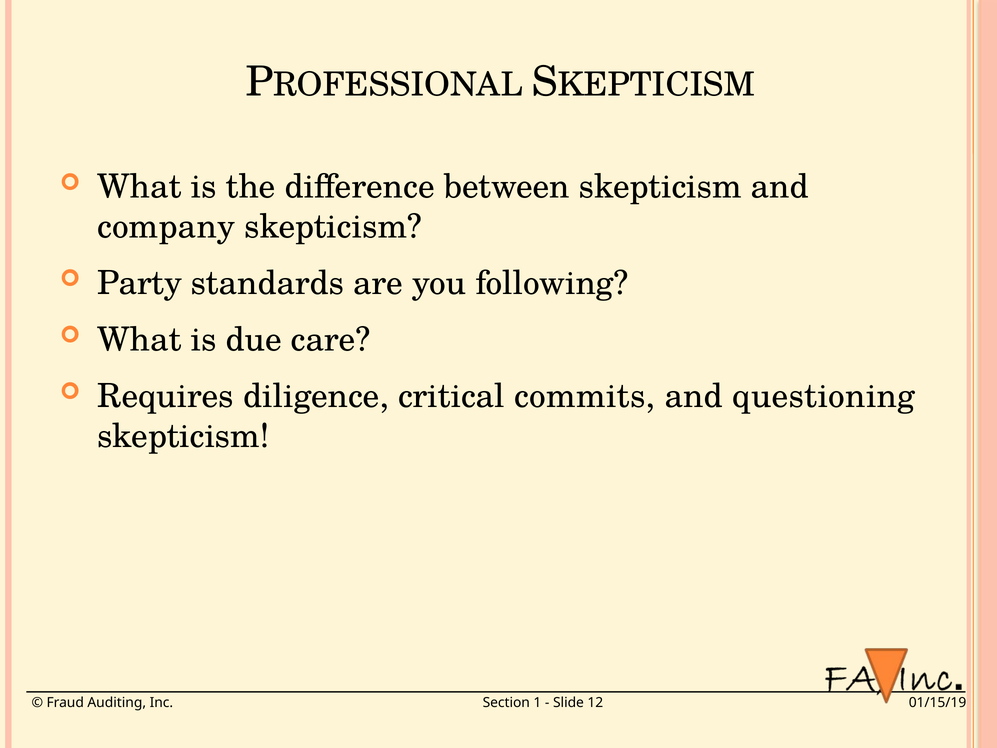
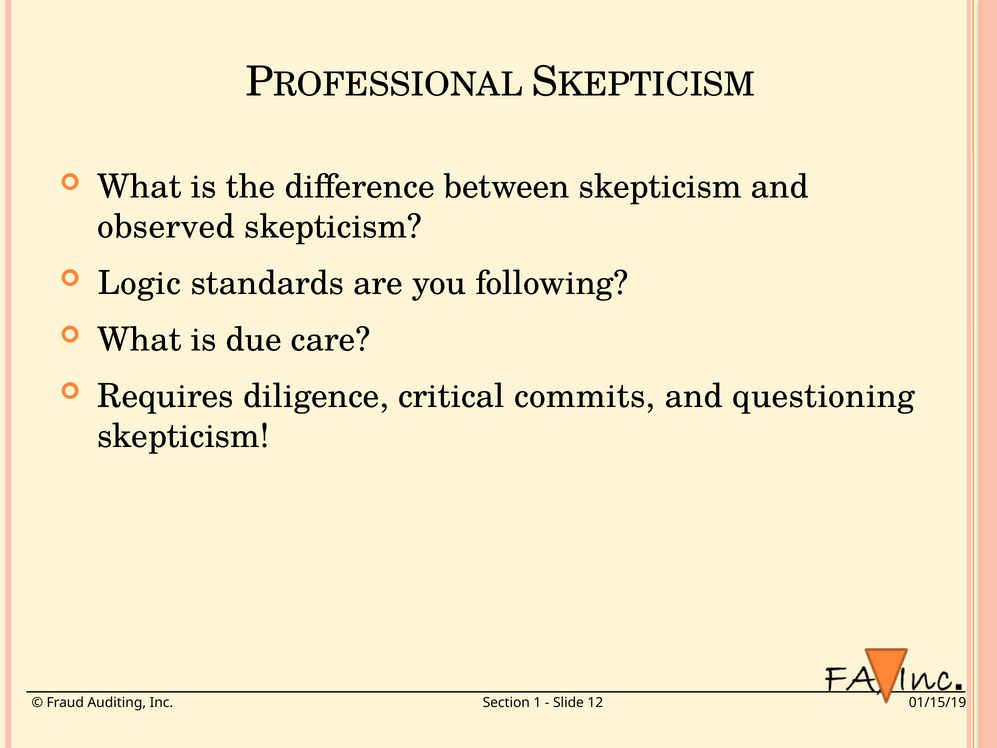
company: company -> observed
Party: Party -> Logic
